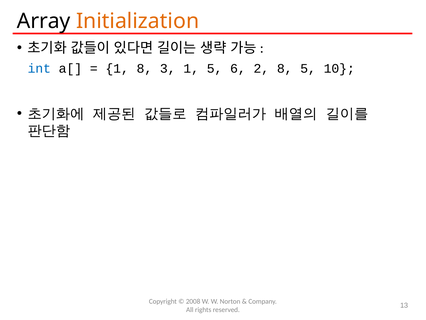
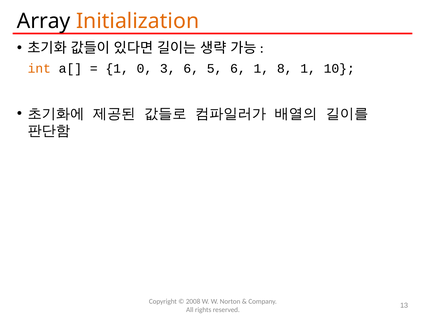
int colour: blue -> orange
1 8: 8 -> 0
3 1: 1 -> 6
6 2: 2 -> 1
8 5: 5 -> 1
